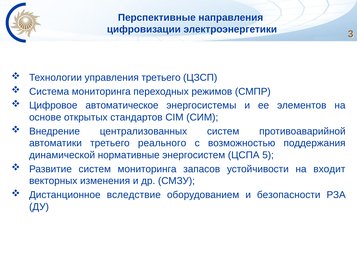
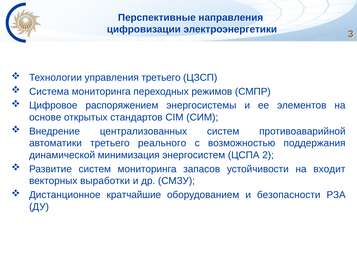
автоматическое: автоматическое -> распоряжением
нормативные: нормативные -> минимизация
5: 5 -> 2
изменения: изменения -> выработки
вследствие: вследствие -> кратчайшие
